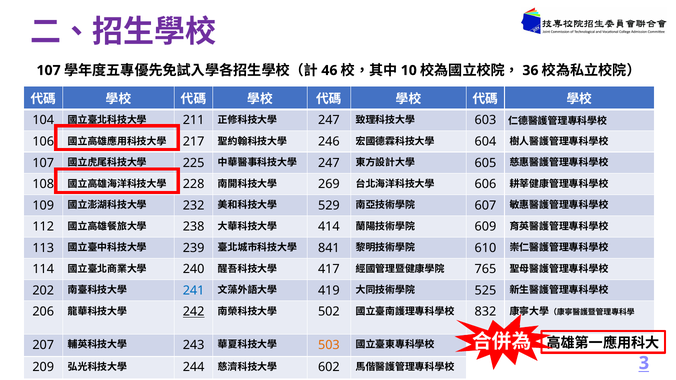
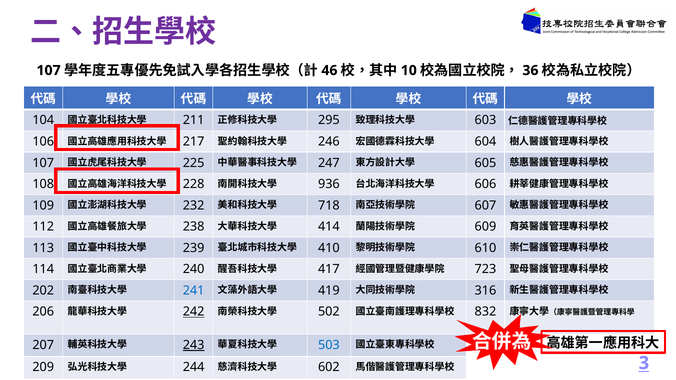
247 at (329, 120): 247 -> 295
269: 269 -> 936
529: 529 -> 718
841: 841 -> 410
765: 765 -> 723
525: 525 -> 316
243 underline: none -> present
503 colour: orange -> blue
